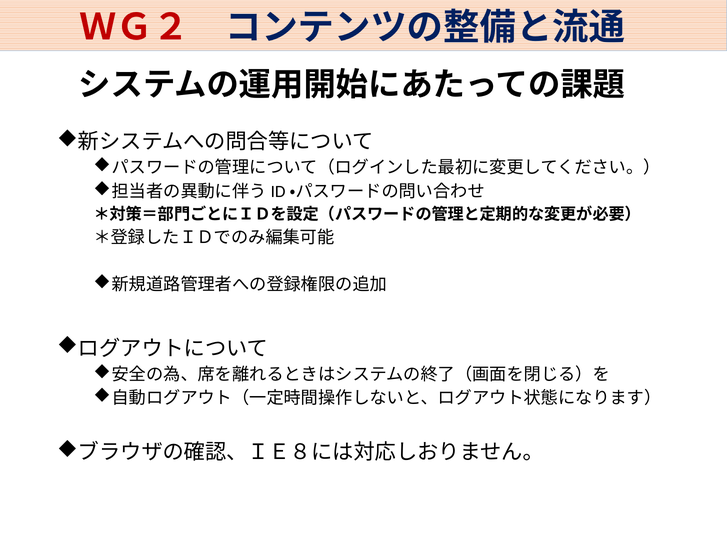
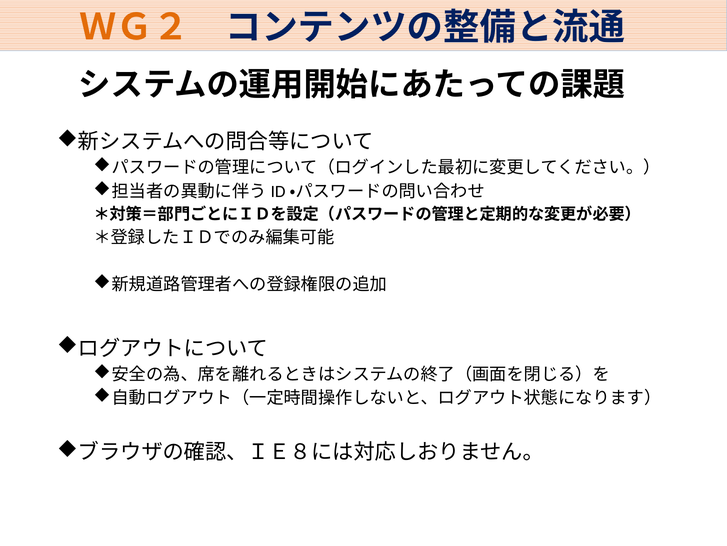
ＷＧ２ colour: red -> orange
